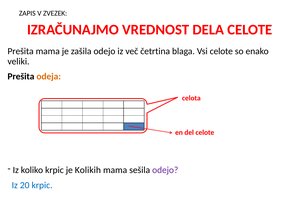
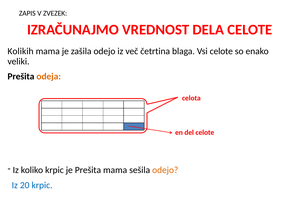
Prešita at (21, 51): Prešita -> Kolikih
je Kolikih: Kolikih -> Prešita
odejo at (165, 170) colour: purple -> orange
